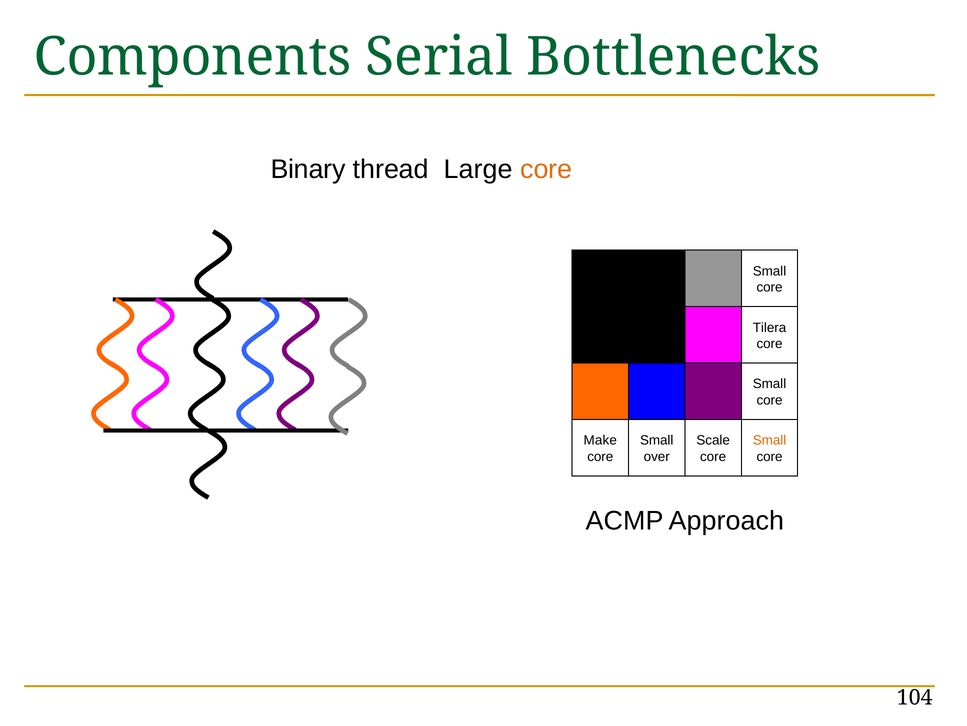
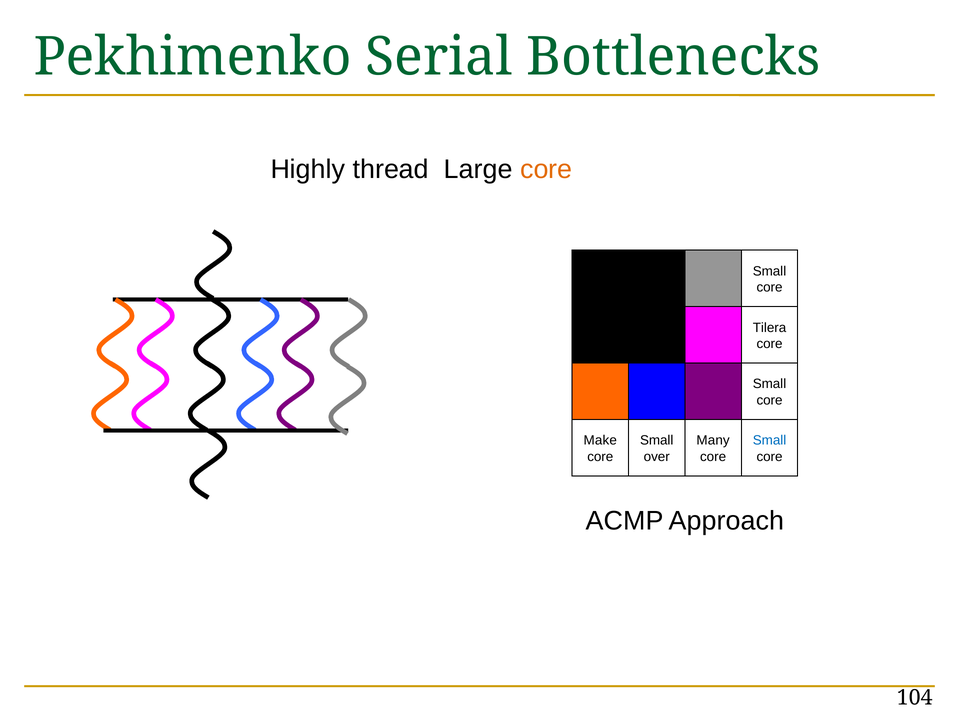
Components: Components -> Pekhimenko
Binary: Binary -> Highly
Scale: Scale -> Many
Small at (770, 440) colour: orange -> blue
